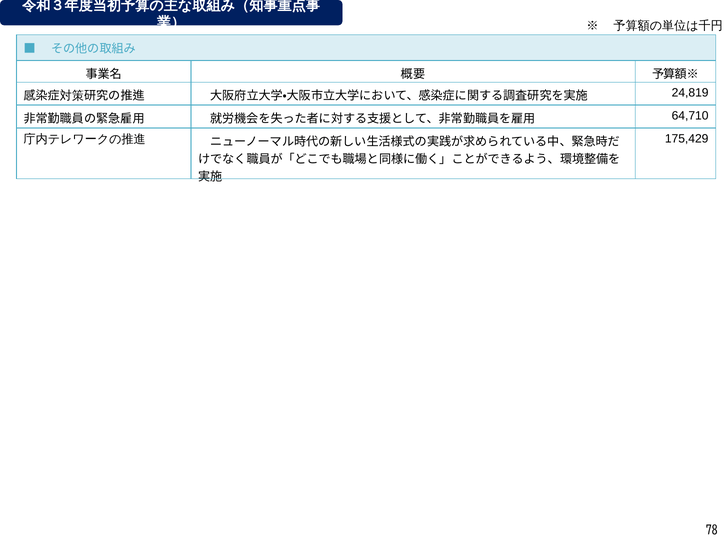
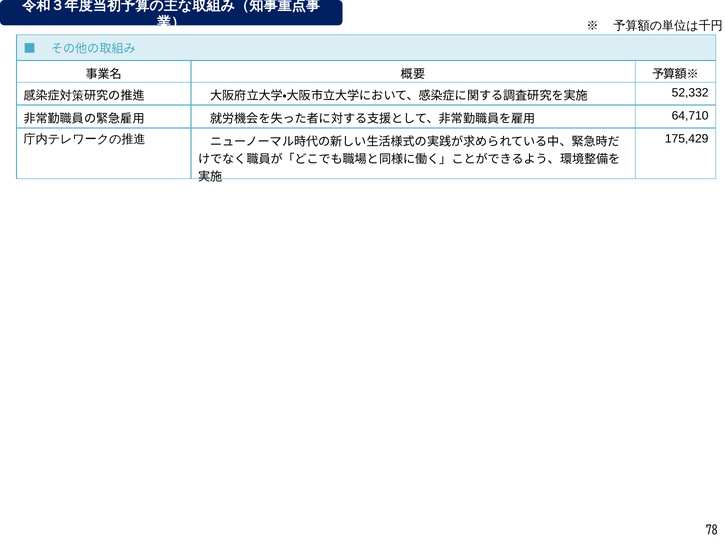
24,819: 24,819 -> 52,332
